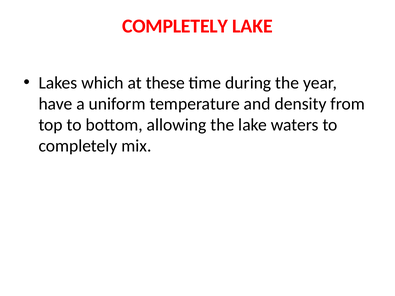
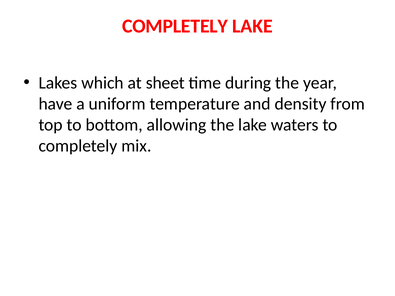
these: these -> sheet
